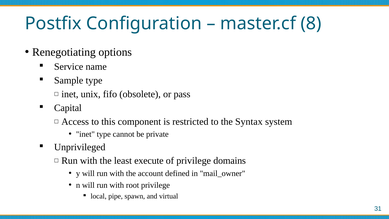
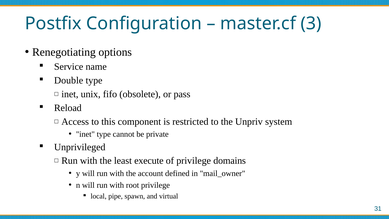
8: 8 -> 3
Sample: Sample -> Double
Capital: Capital -> Reload
Syntax: Syntax -> Unpriv
